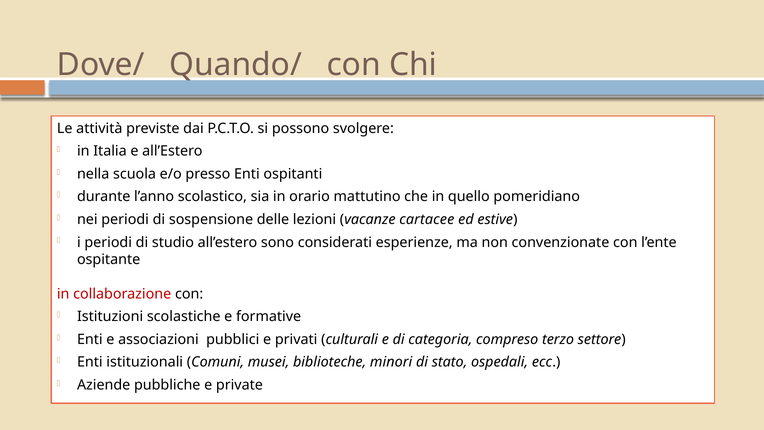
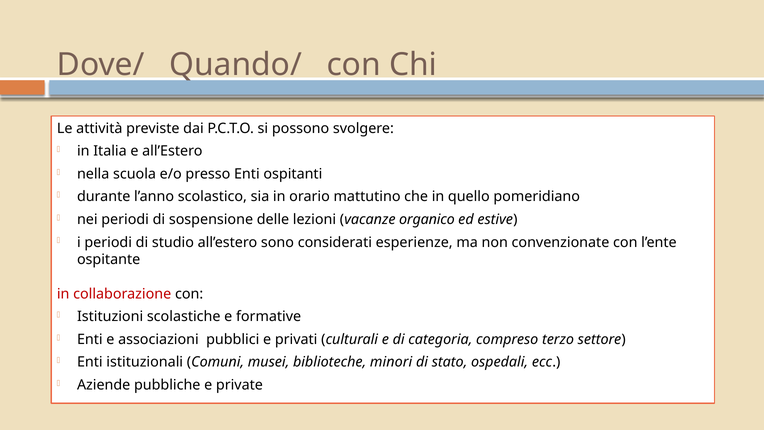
cartacee: cartacee -> organico
